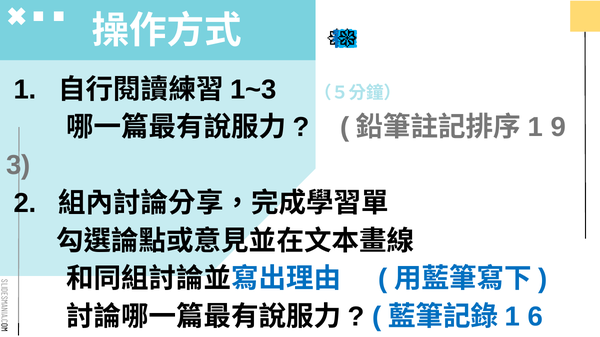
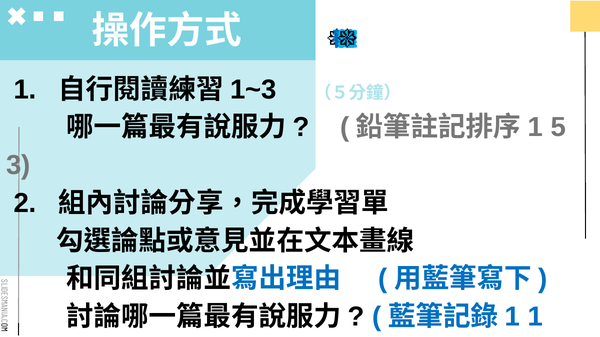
9: 9 -> 5
1 6: 6 -> 1
